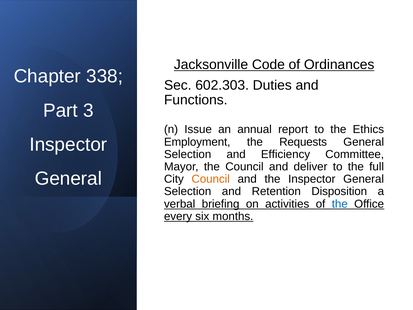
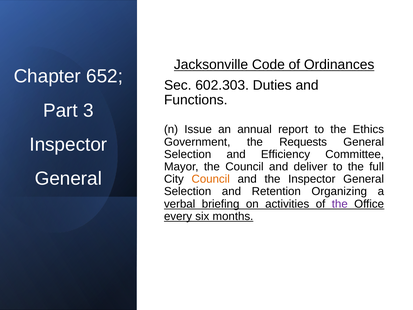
338: 338 -> 652
Employment: Employment -> Government
Disposition: Disposition -> Organizing
the at (340, 204) colour: blue -> purple
